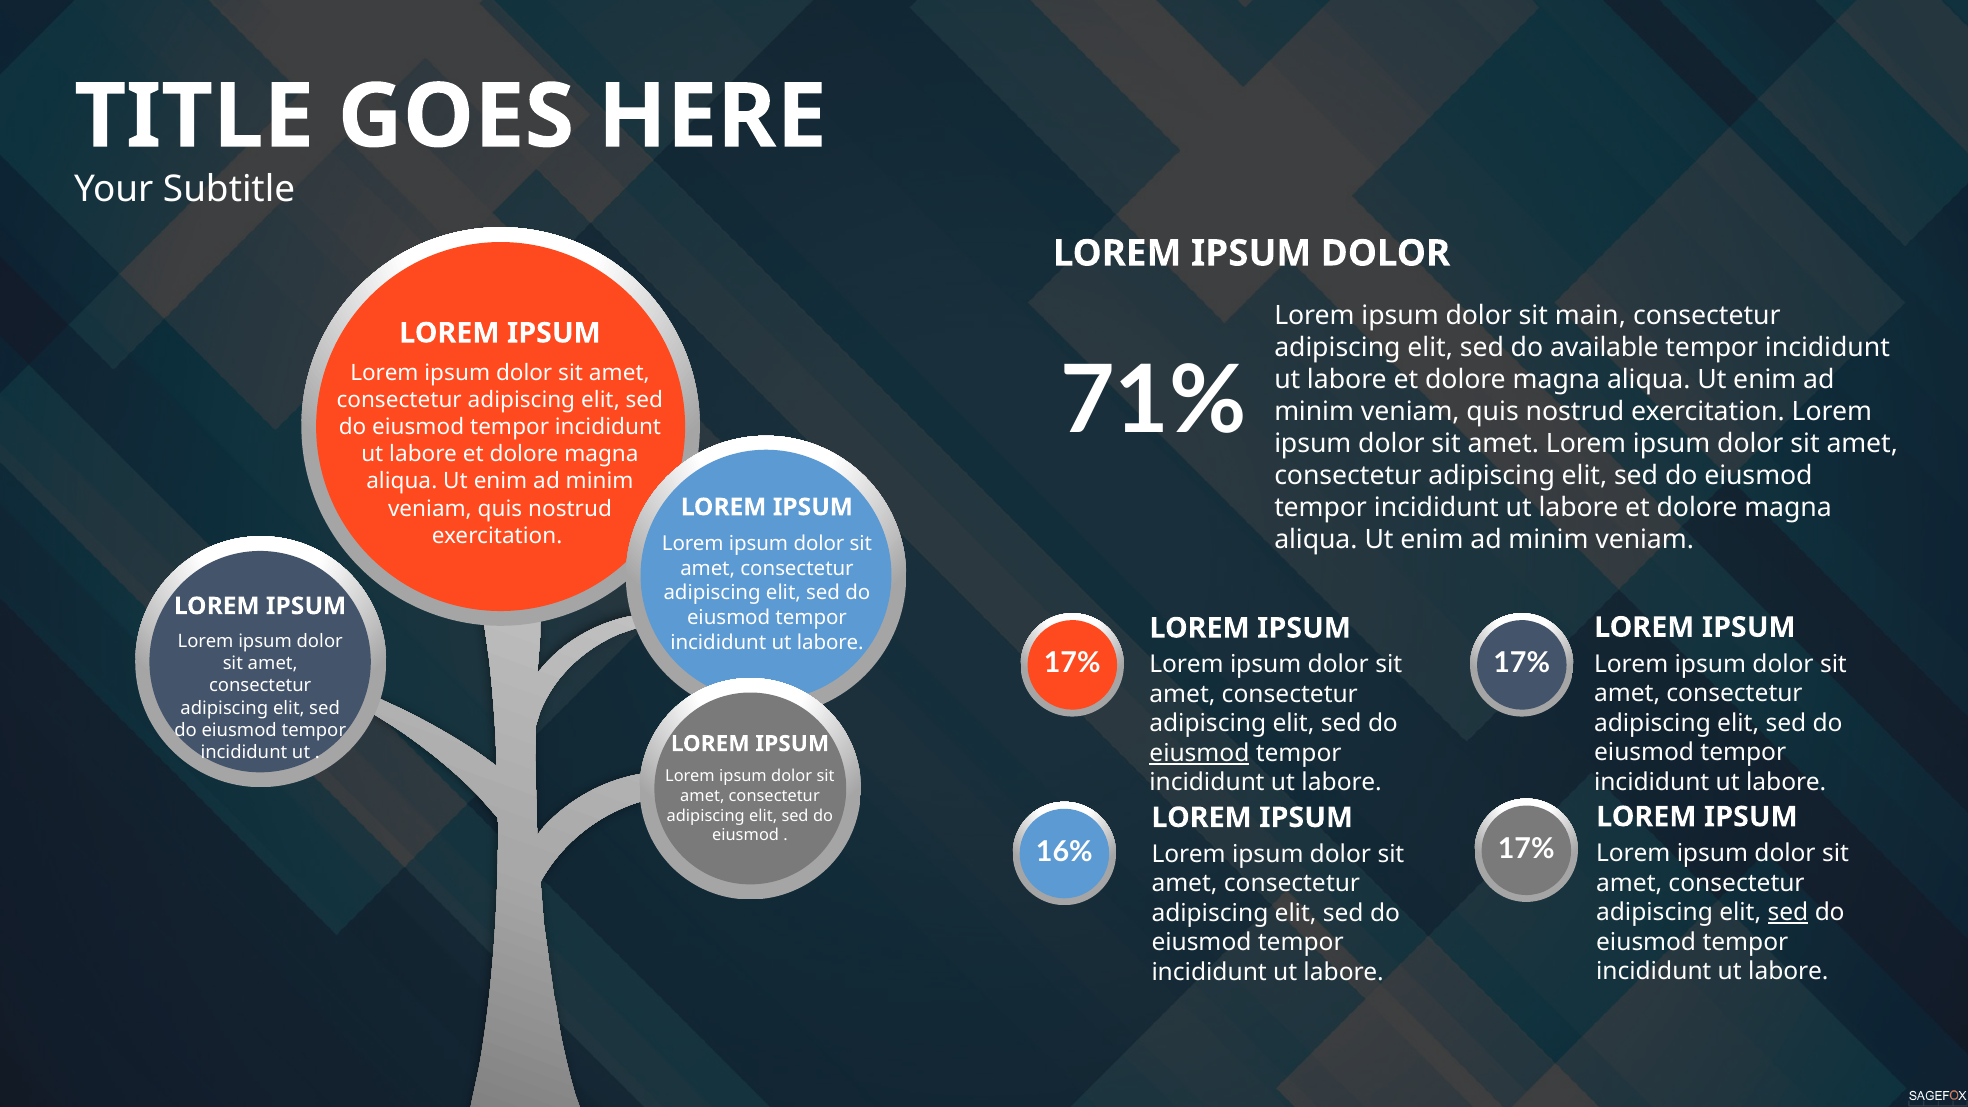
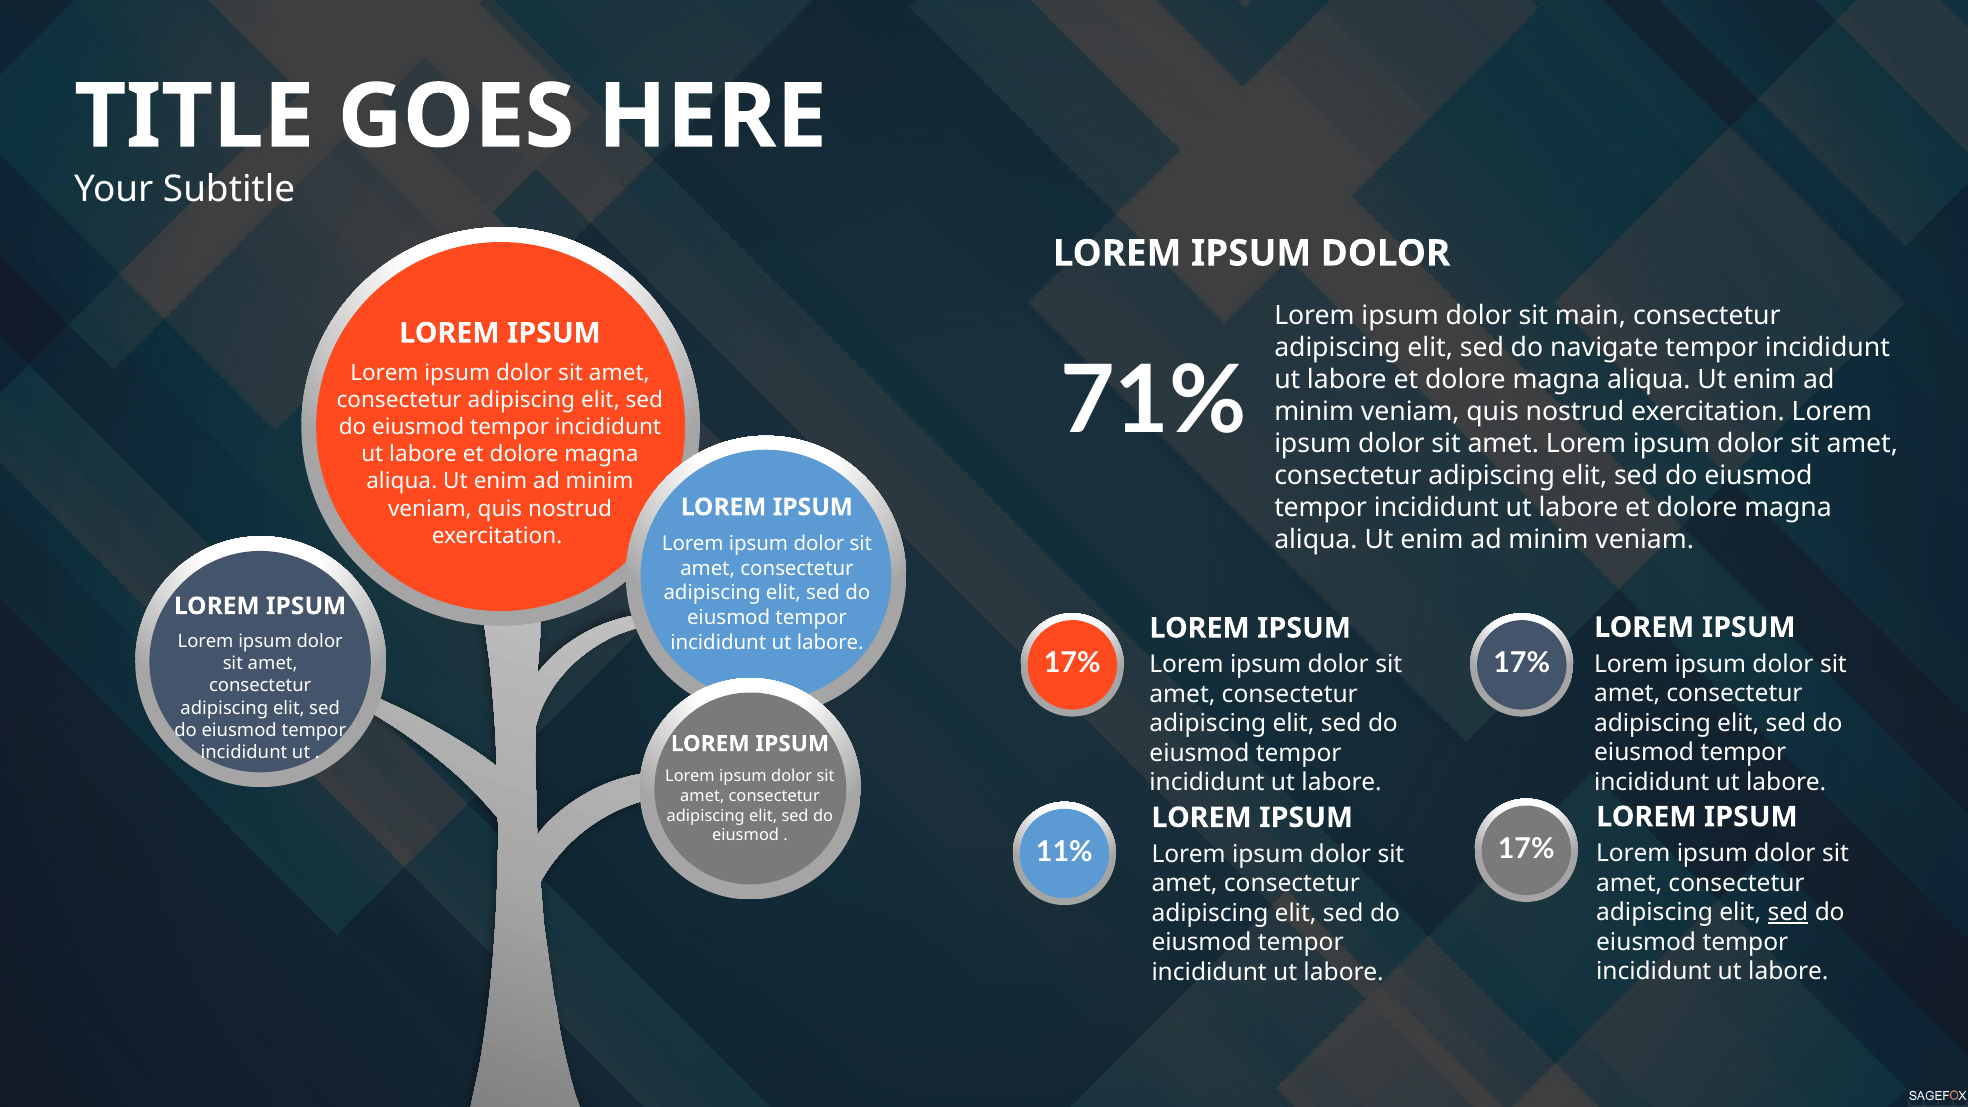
available: available -> navigate
eiusmod at (1199, 753) underline: present -> none
16%: 16% -> 11%
